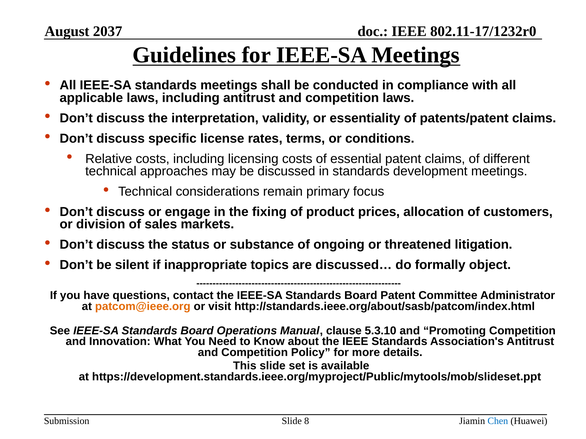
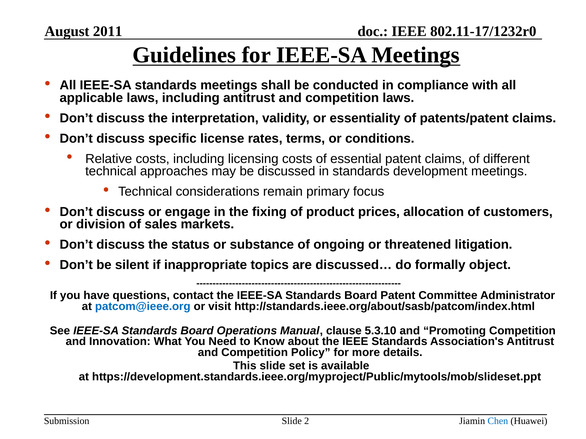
2037: 2037 -> 2011
patcom@ieee.org colour: orange -> blue
8: 8 -> 2
